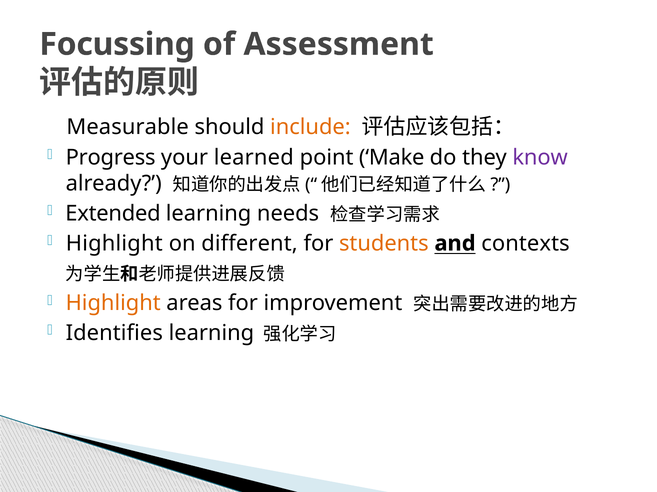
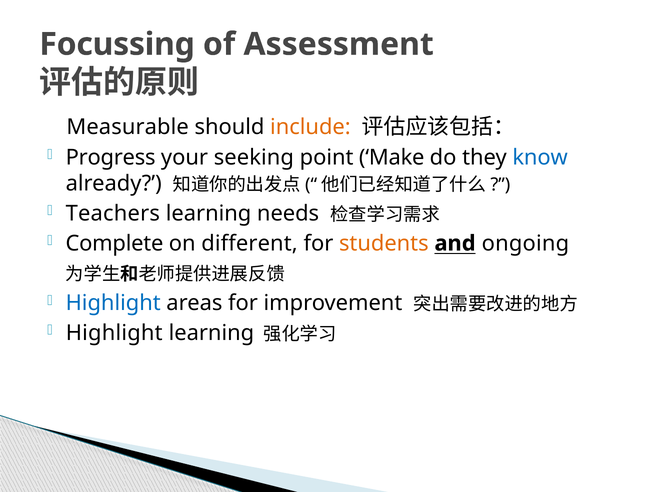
learned: learned -> seeking
know colour: purple -> blue
Extended: Extended -> Teachers
Highlight at (114, 244): Highlight -> Complete
contexts: contexts -> ongoing
Highlight at (113, 304) colour: orange -> blue
Identifies at (114, 334): Identifies -> Highlight
